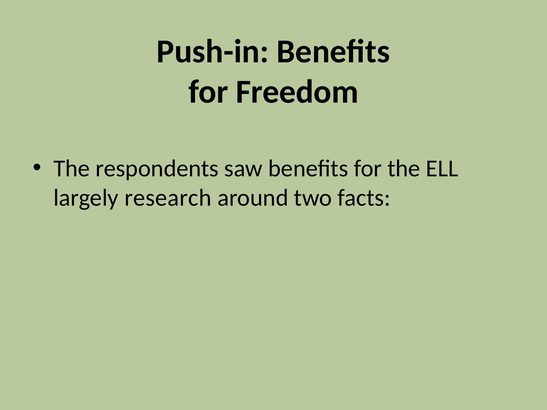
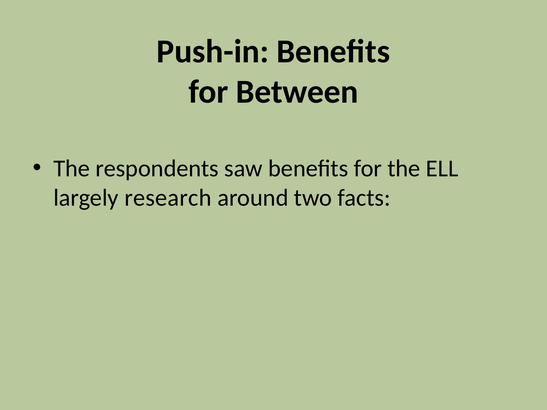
Freedom: Freedom -> Between
